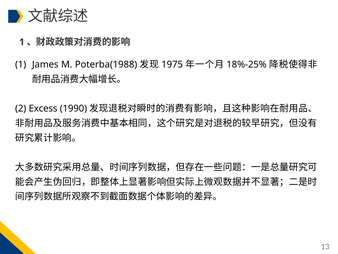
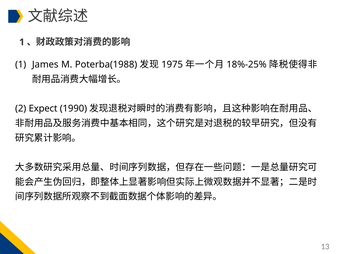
Excess: Excess -> Expect
